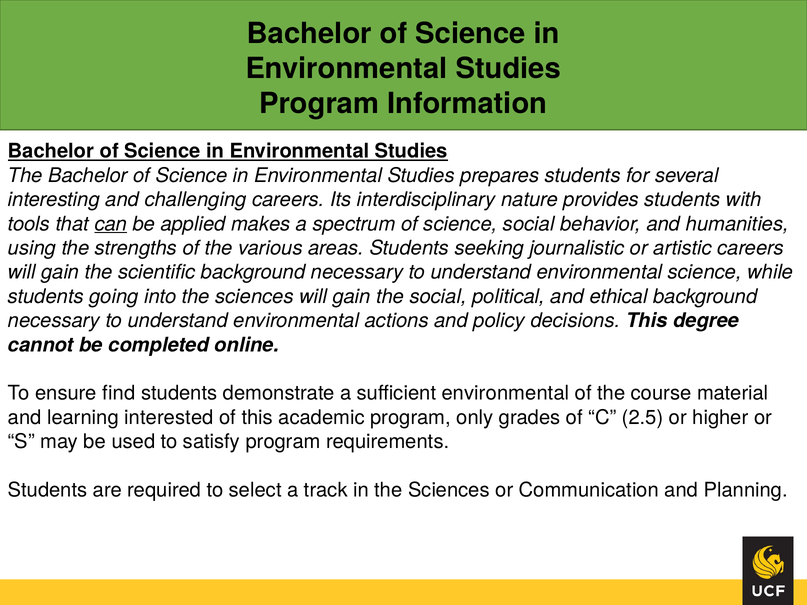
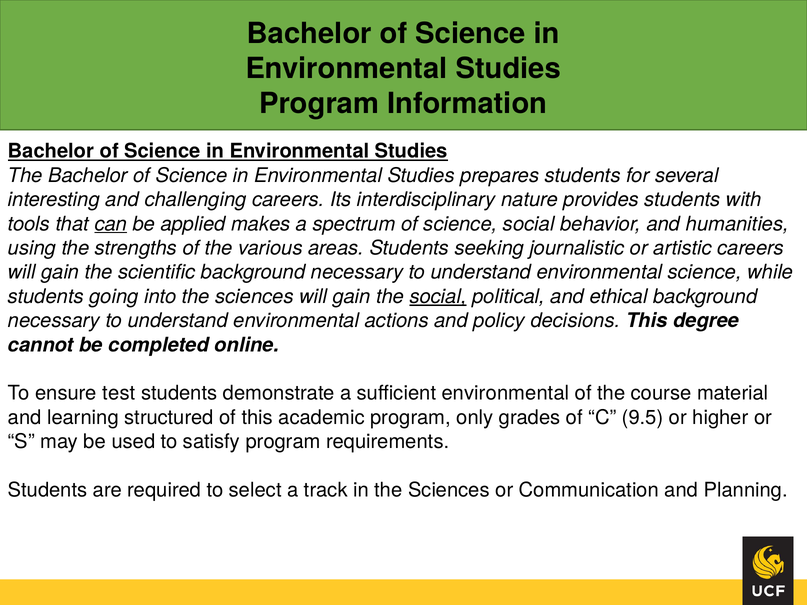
social at (438, 297) underline: none -> present
find: find -> test
interested: interested -> structured
2.5: 2.5 -> 9.5
